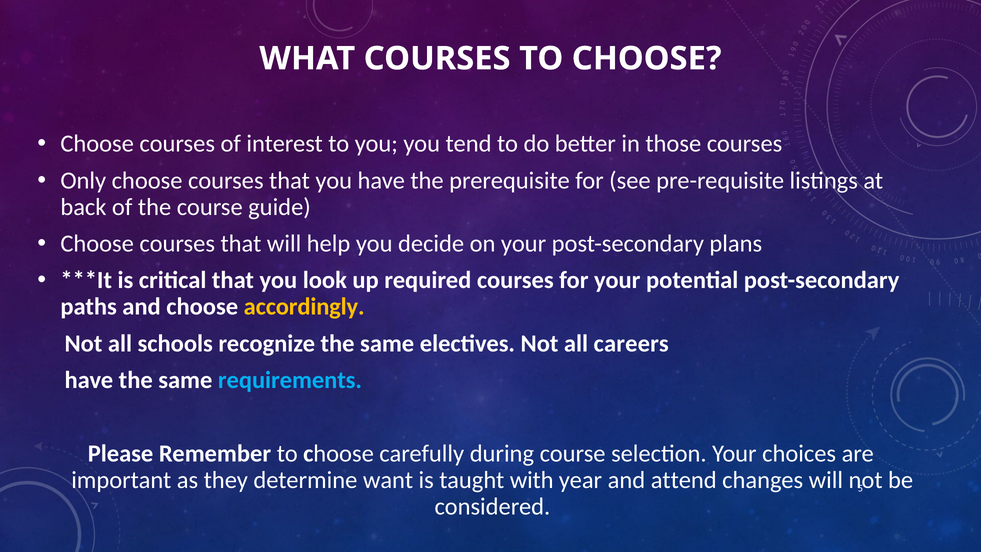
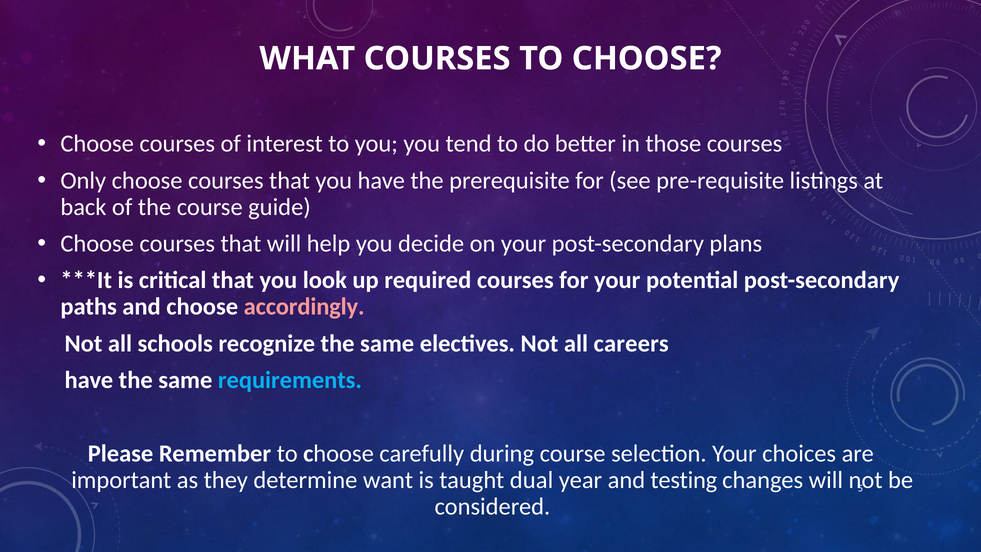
accordingly colour: yellow -> pink
with: with -> dual
attend: attend -> testing
